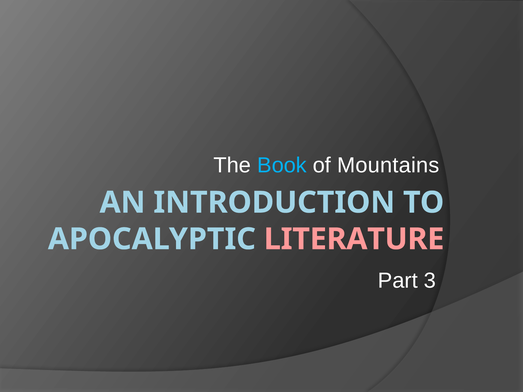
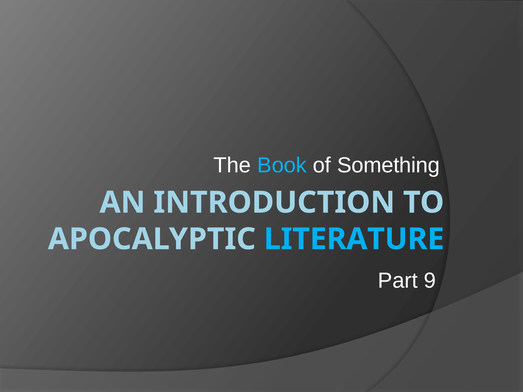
Mountains: Mountains -> Something
LITERATURE colour: pink -> light blue
3: 3 -> 9
